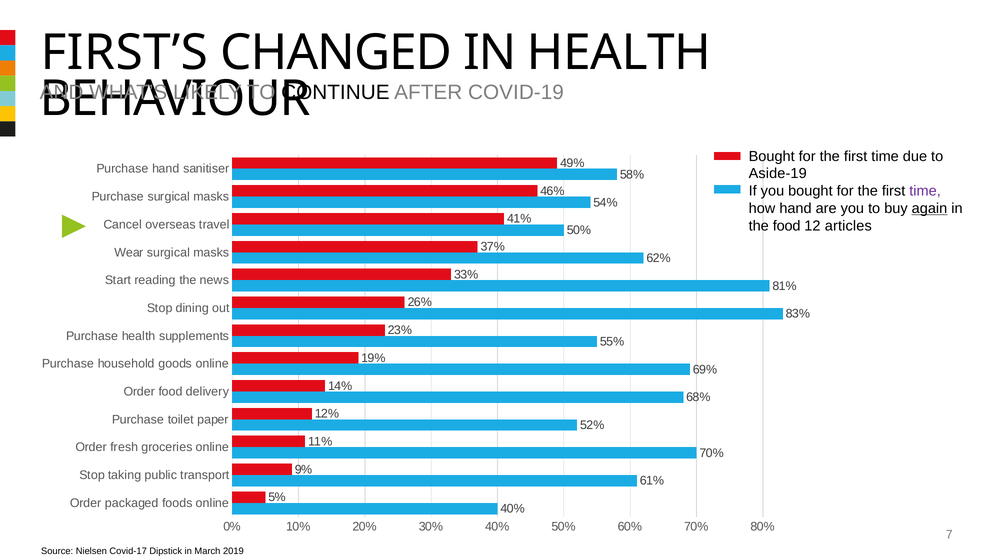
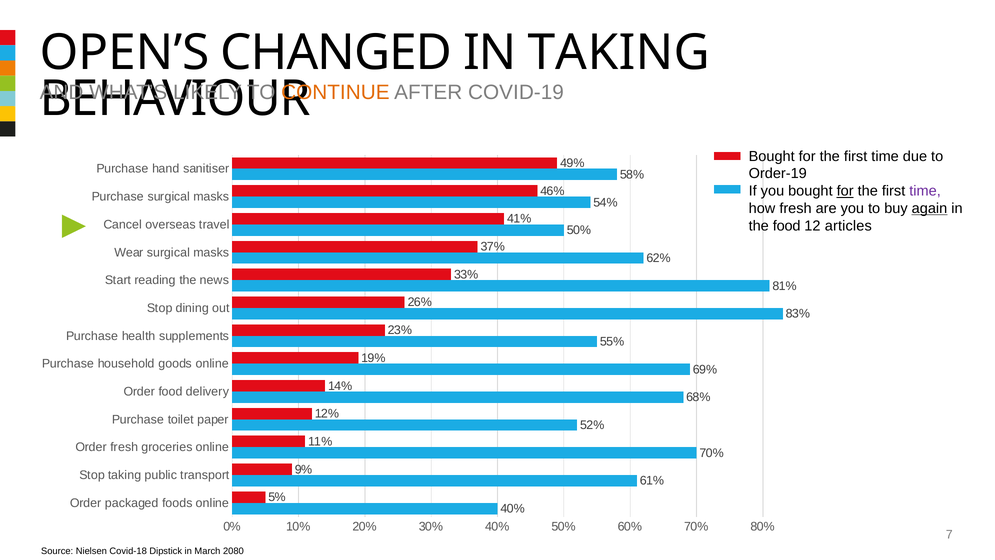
FIRST’S: FIRST’S -> OPEN’S
IN HEALTH: HEALTH -> TAKING
CONTINUE colour: black -> orange
Aside-19: Aside-19 -> Order-19
for at (845, 191) underline: none -> present
how hand: hand -> fresh
Covid-17: Covid-17 -> Covid-18
2019: 2019 -> 2080
